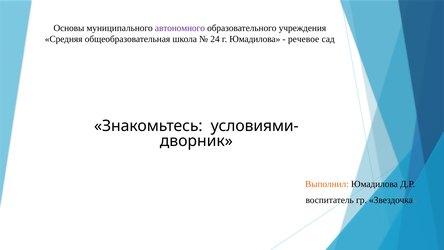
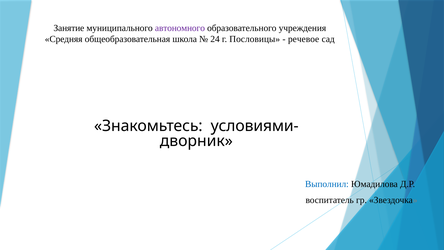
Основы: Основы -> Занятие
г Юмадилова: Юмадилова -> Пословицы
Выполнил colour: orange -> blue
